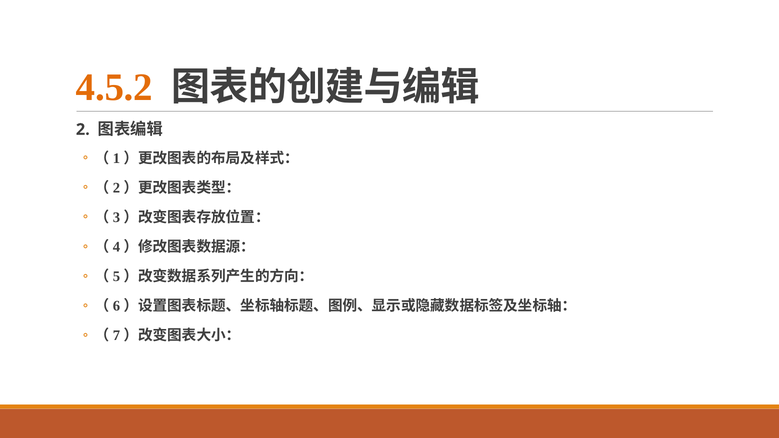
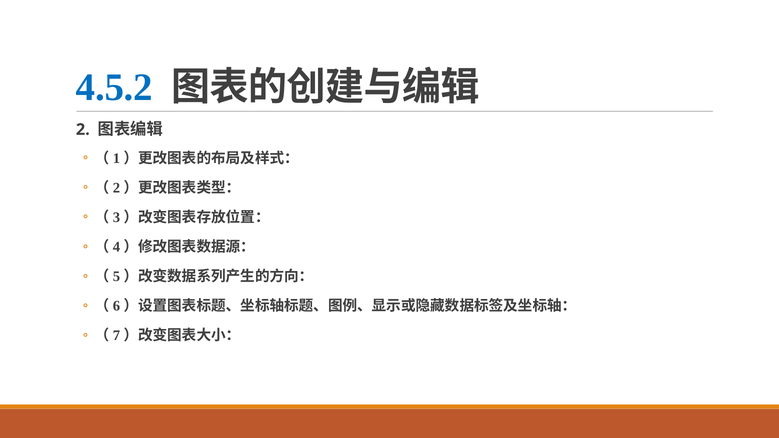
4.5.2 colour: orange -> blue
